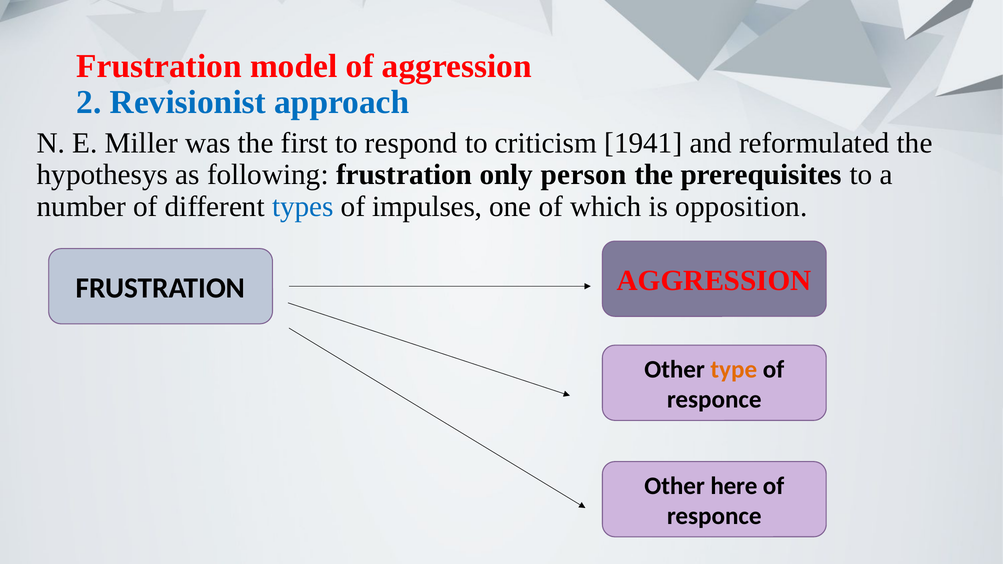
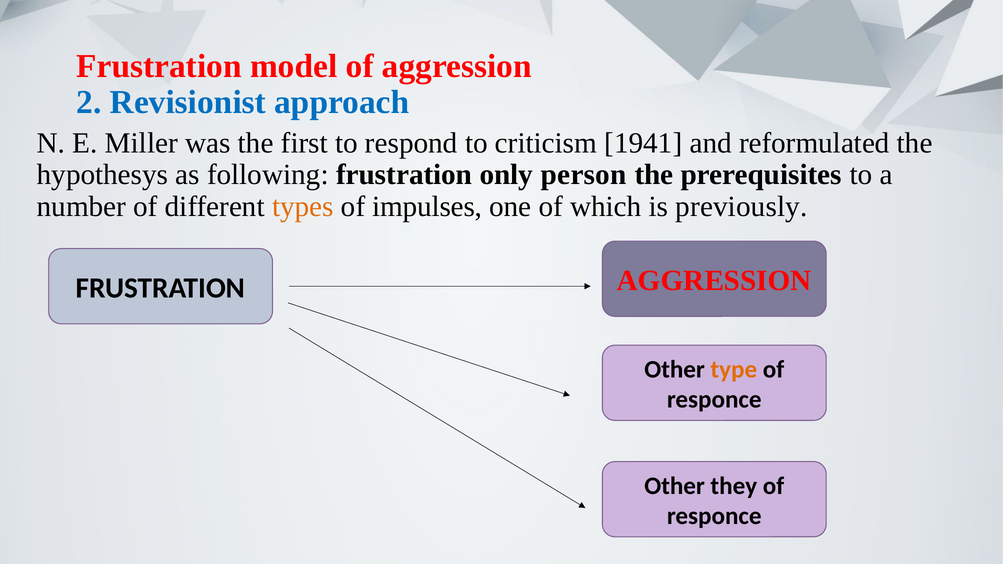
types colour: blue -> orange
opposition: opposition -> previously
here: here -> they
